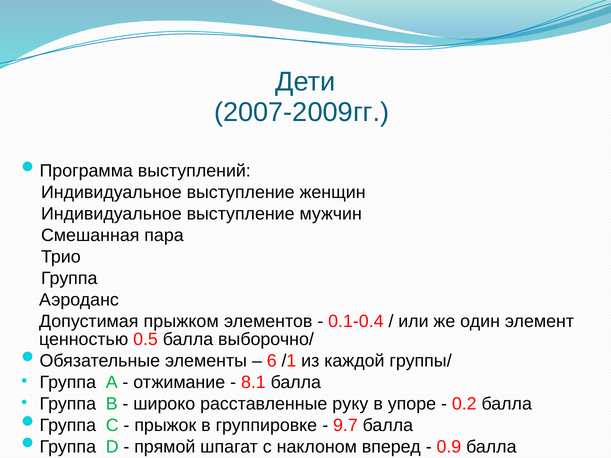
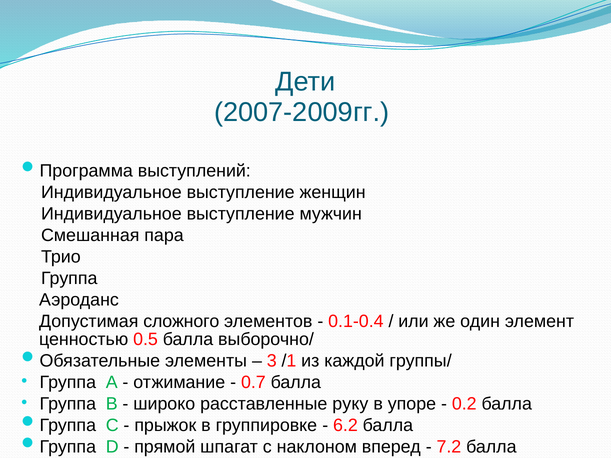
прыжком: прыжком -> сложного
6: 6 -> 3
8.1: 8.1 -> 0.7
9.7: 9.7 -> 6.2
0.9: 0.9 -> 7.2
